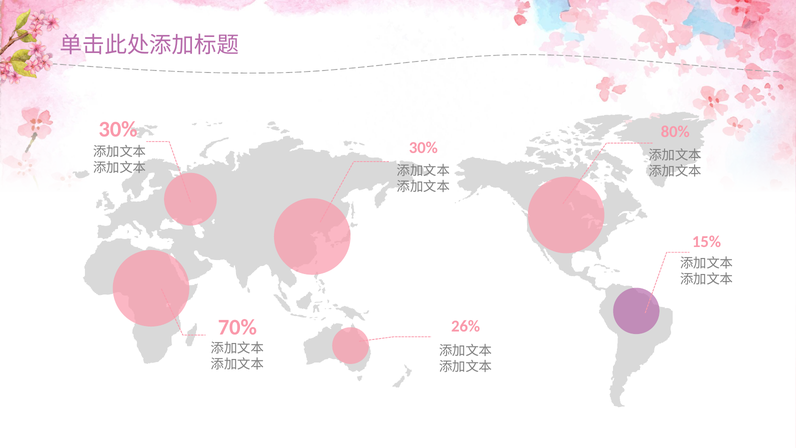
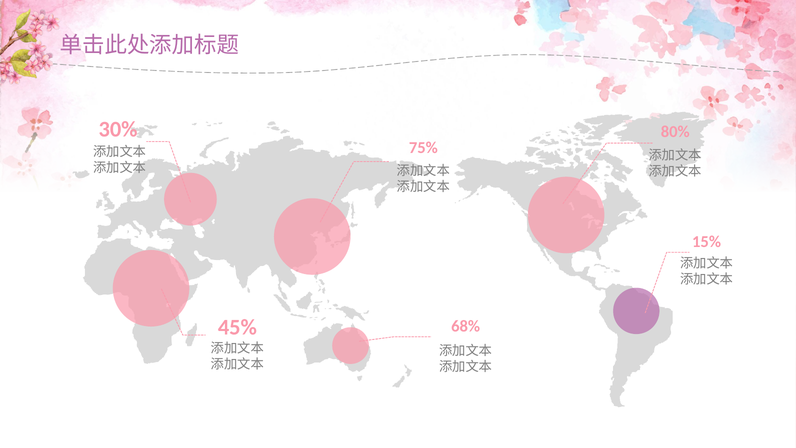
30% at (423, 148): 30% -> 75%
70%: 70% -> 45%
26%: 26% -> 68%
